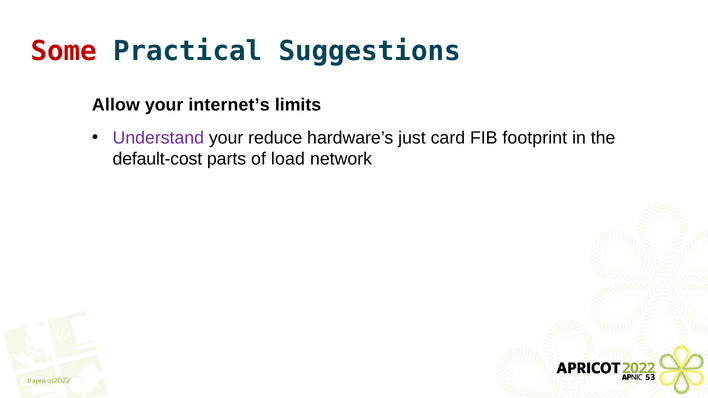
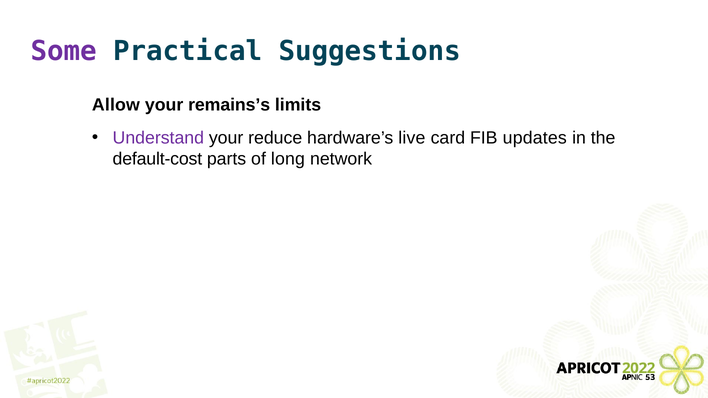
Some colour: red -> purple
internet’s: internet’s -> remains’s
just: just -> live
footprint: footprint -> updates
load: load -> long
